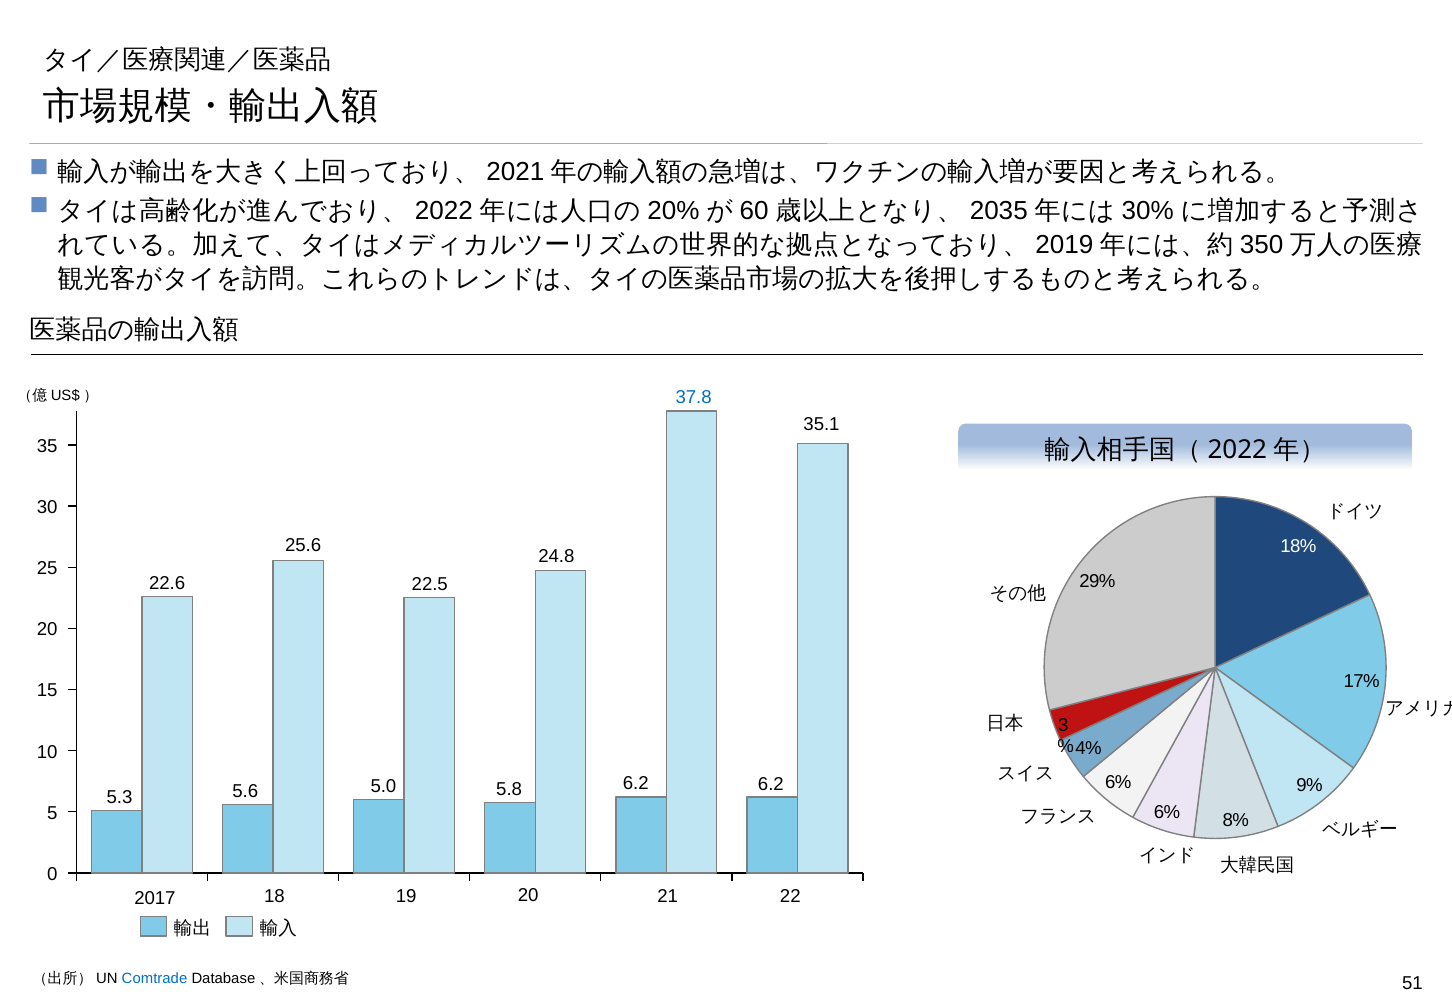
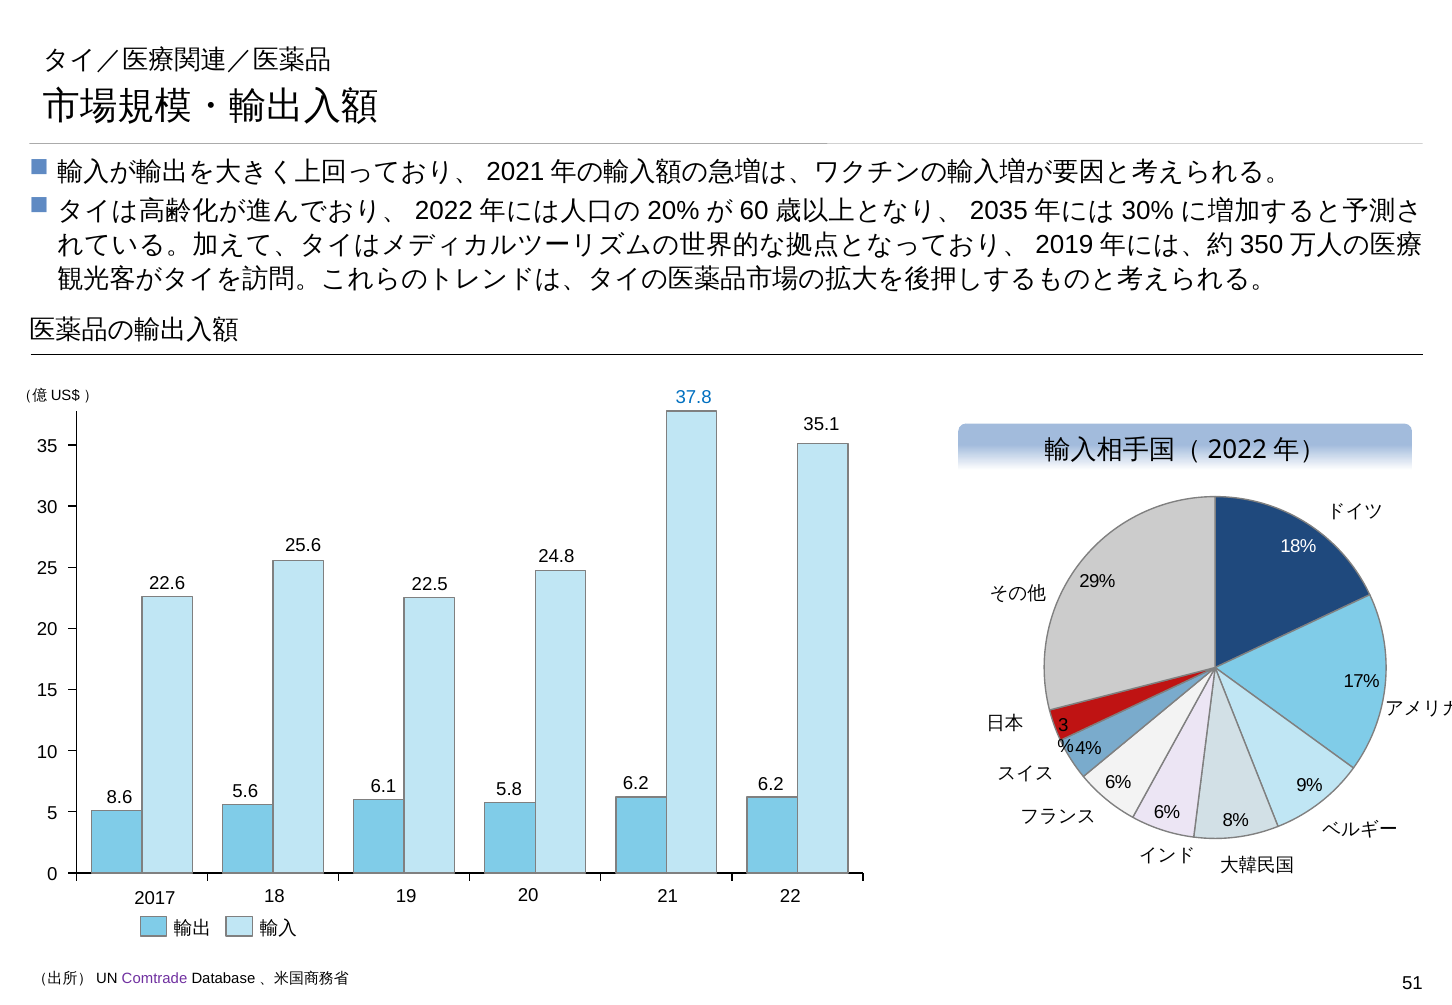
5.0: 5.0 -> 6.1
5.3: 5.3 -> 8.6
Comtrade colour: blue -> purple
